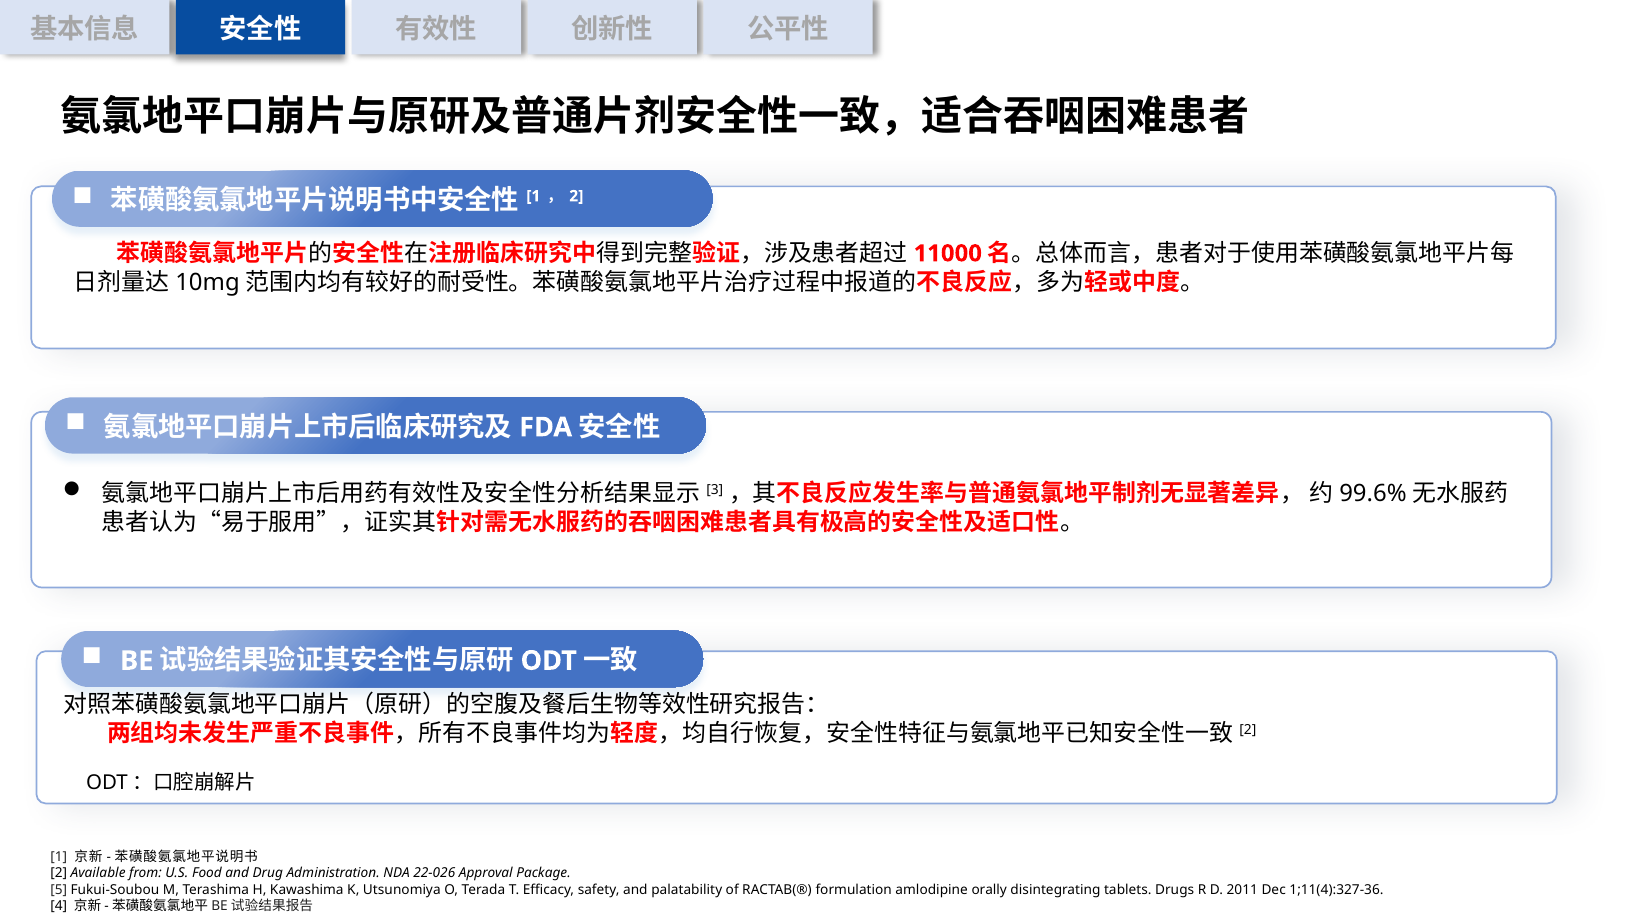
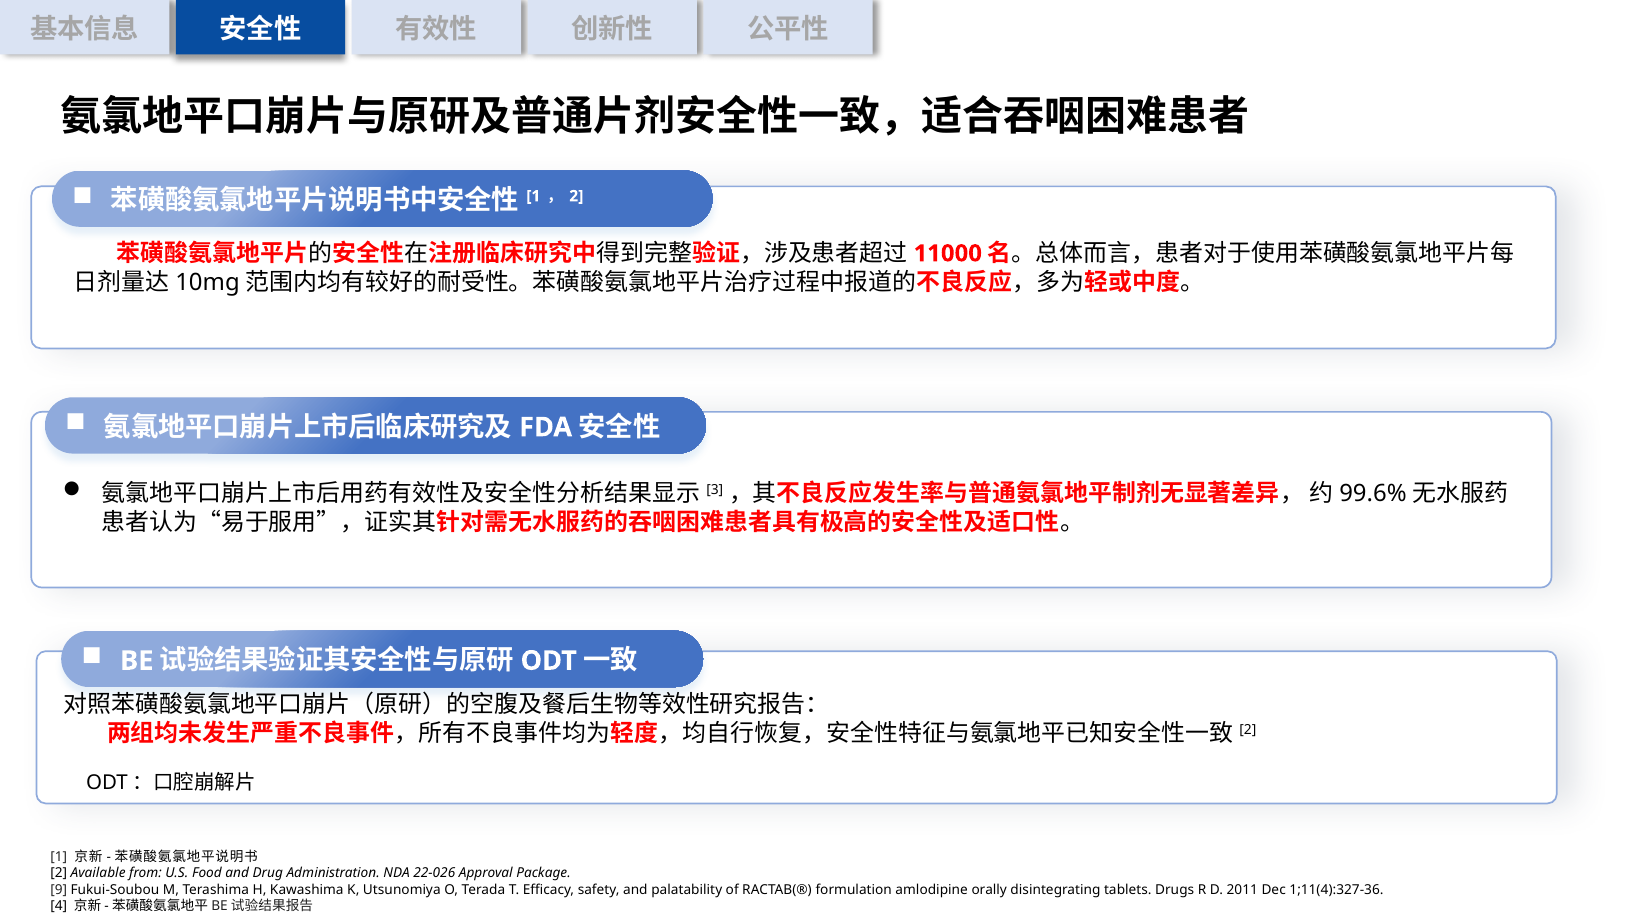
5: 5 -> 9
